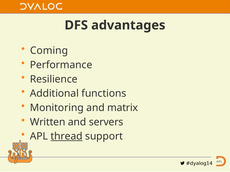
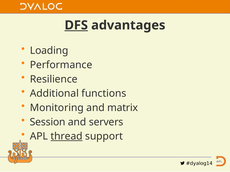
DFS underline: none -> present
Coming: Coming -> Loading
Written: Written -> Session
